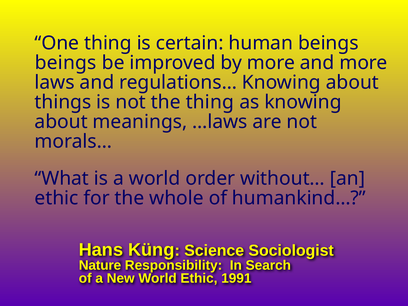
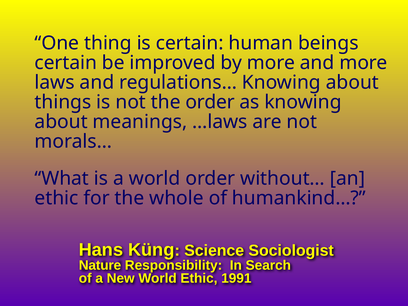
beings at (66, 63): beings -> certain
the thing: thing -> order
